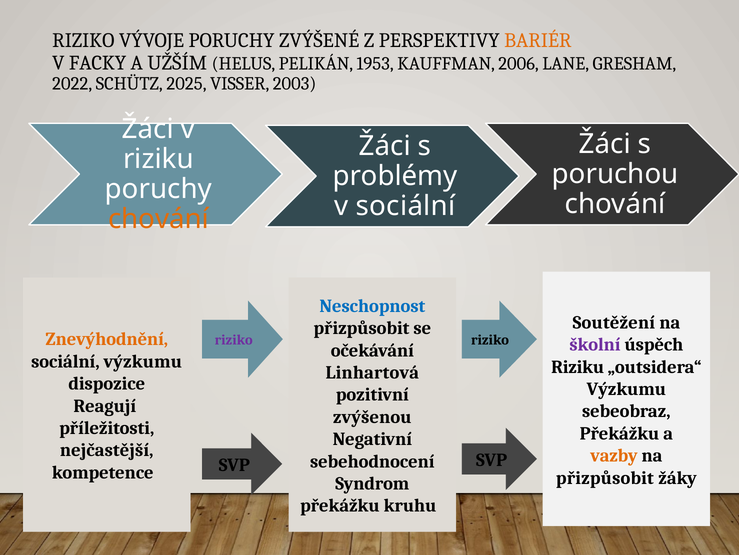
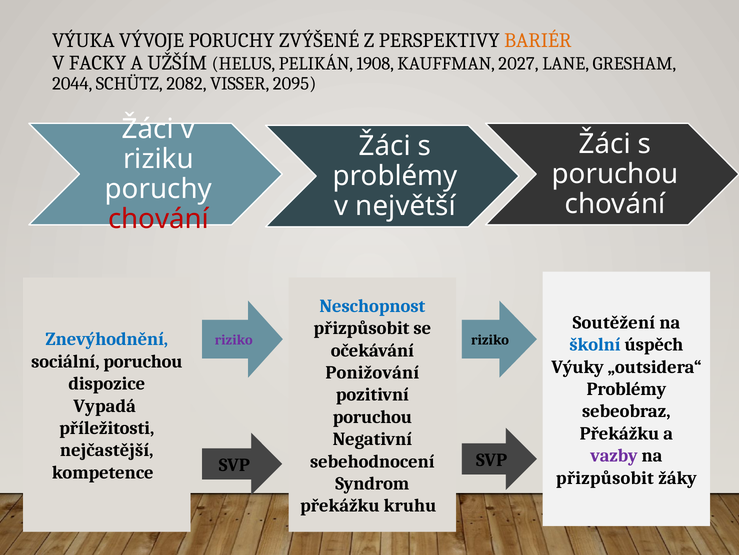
RIZIKO at (83, 40): RIZIKO -> VÝUKA
1953: 1953 -> 1908
2006: 2006 -> 2027
2022: 2022 -> 2044
2025: 2025 -> 2082
2003: 2003 -> 2095
v sociální: sociální -> největší
chování at (159, 219) colour: orange -> red
Znevýhodnění colour: orange -> blue
školní colour: purple -> blue
sociální výzkumu: výzkumu -> poruchou
Riziku at (578, 366): Riziku -> Výuky
Linhartová: Linhartová -> Ponižování
Výzkumu at (626, 389): Výzkumu -> Problémy
Reagují: Reagují -> Vypadá
zvýšenou at (372, 417): zvýšenou -> poruchou
vazby colour: orange -> purple
